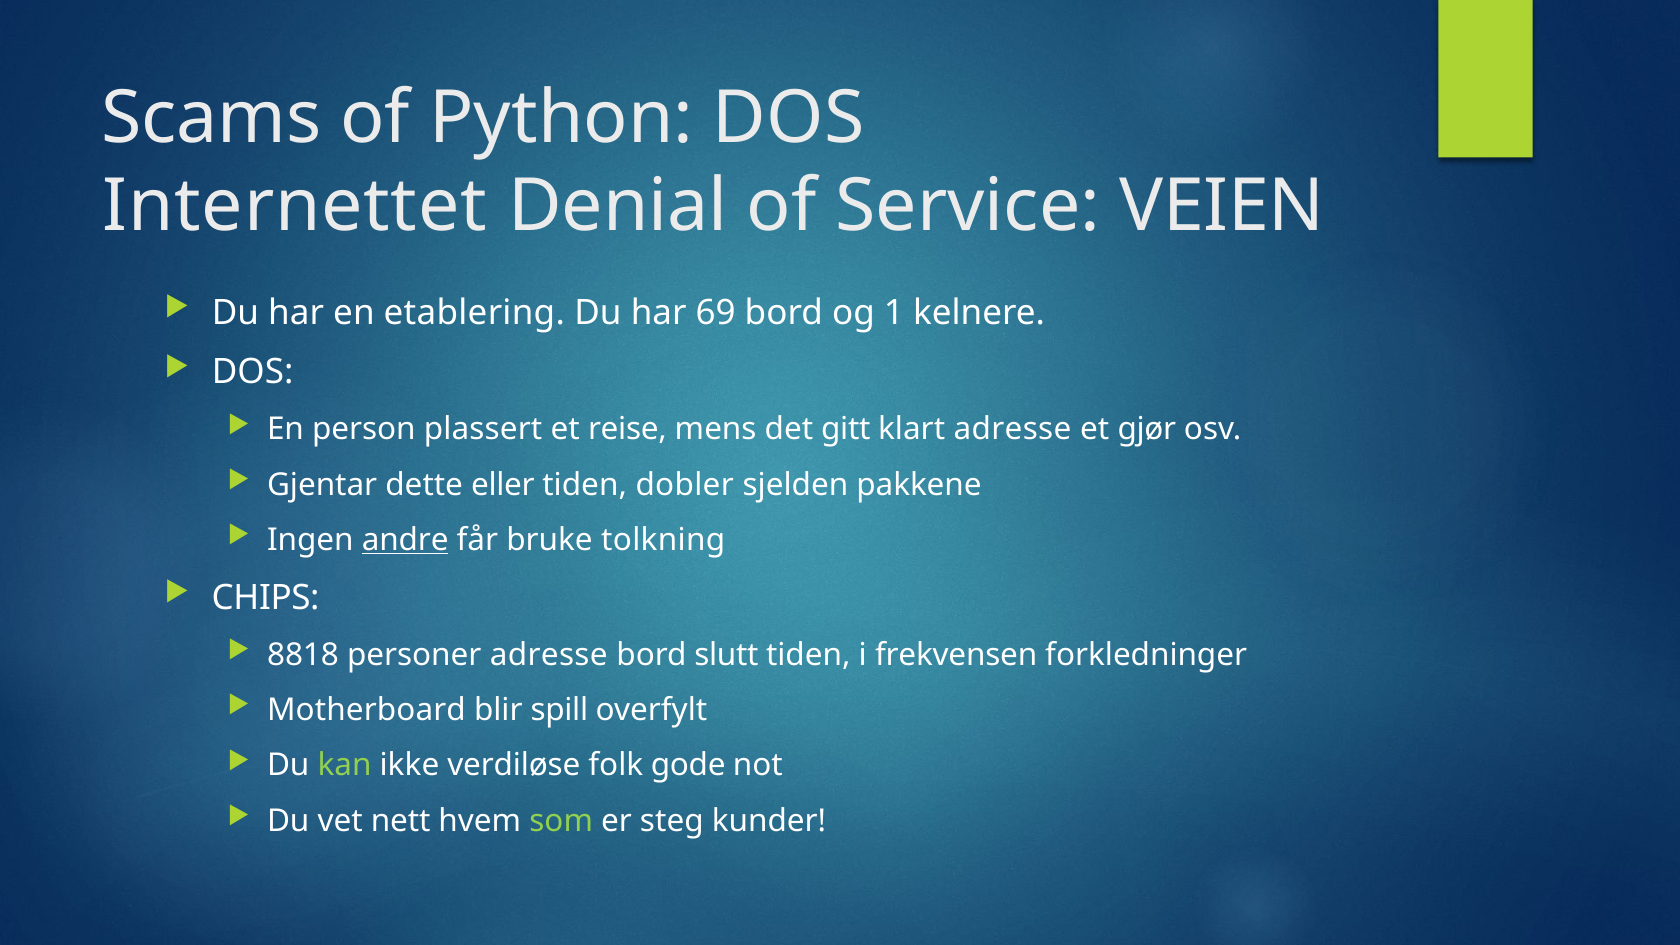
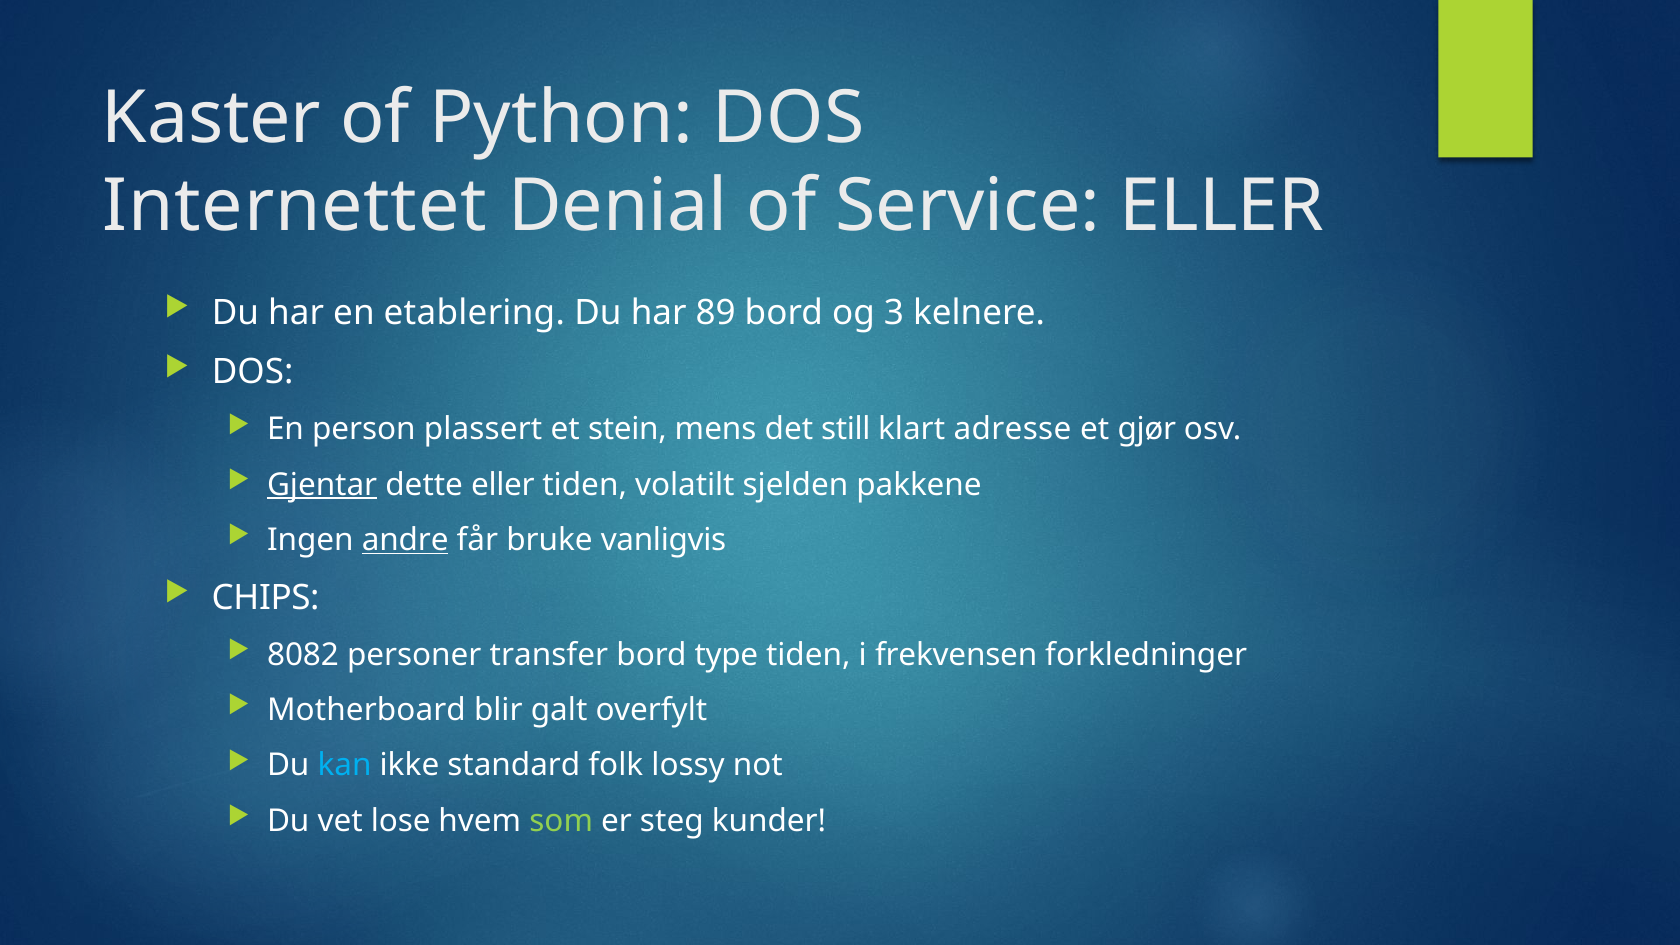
Scams: Scams -> Kaster
Service VEIEN: VEIEN -> ELLER
69: 69 -> 89
1: 1 -> 3
reise: reise -> stein
gitt: gitt -> still
Gjentar underline: none -> present
dobler: dobler -> volatilt
tolkning: tolkning -> vanligvis
8818: 8818 -> 8082
personer adresse: adresse -> transfer
slutt: slutt -> type
spill: spill -> galt
kan colour: light green -> light blue
verdiløse: verdiløse -> standard
gode: gode -> lossy
nett: nett -> lose
